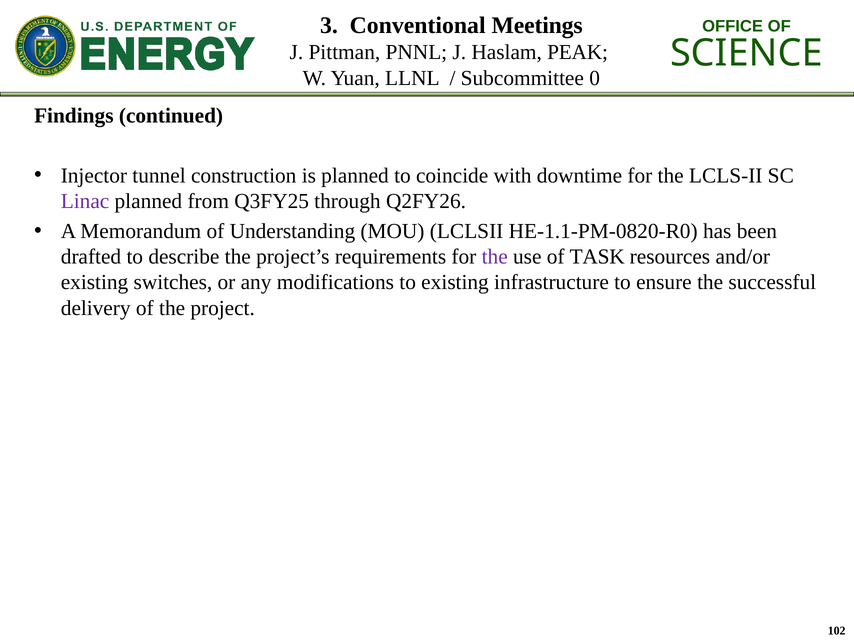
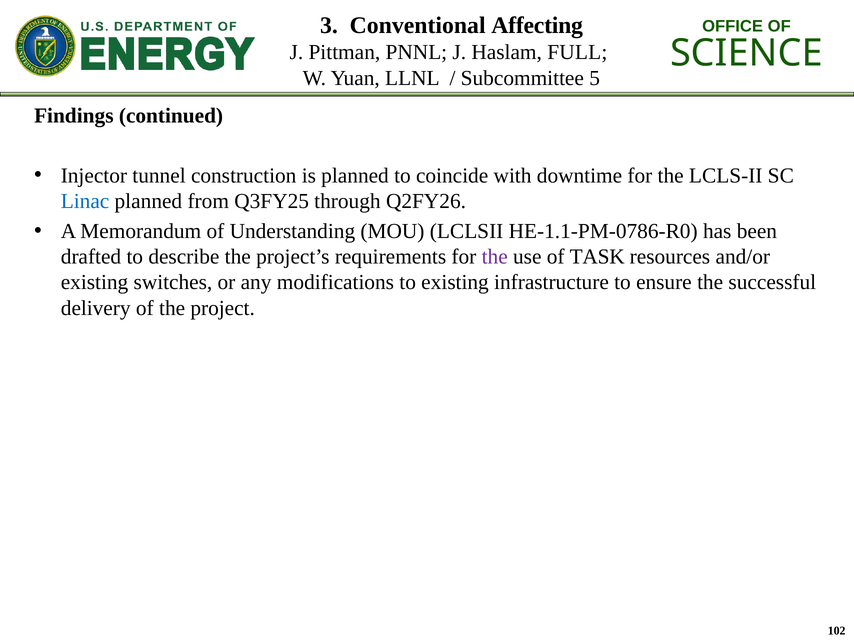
Meetings: Meetings -> Affecting
PEAK: PEAK -> FULL
0: 0 -> 5
Linac colour: purple -> blue
HE-1.1-PM-0820-R0: HE-1.1-PM-0820-R0 -> HE-1.1-PM-0786-R0
